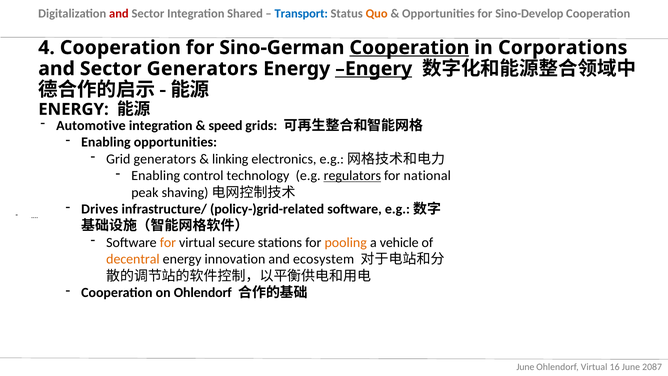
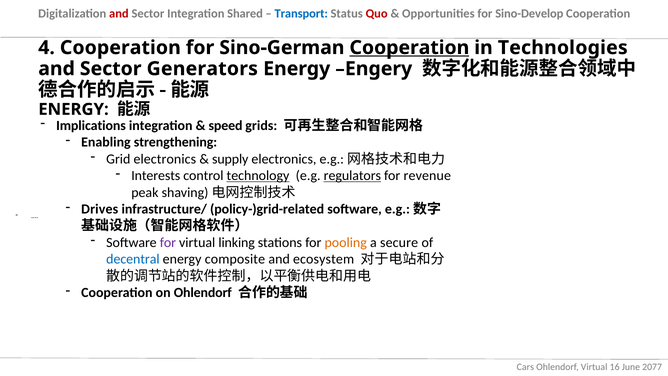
Quo colour: orange -> red
Corporations: Corporations -> Technologies
Engery underline: present -> none
Automotive: Automotive -> Implications
Enabling opportunities: opportunities -> strengthening
Grid generators: generators -> electronics
linking: linking -> supply
Enabling at (156, 176): Enabling -> Interests
technology underline: none -> present
national: national -> revenue
for at (168, 242) colour: orange -> purple
secure: secure -> linking
vehicle: vehicle -> secure
decentral colour: orange -> blue
innovation: innovation -> composite
June at (525, 367): June -> Cars
2087: 2087 -> 2077
